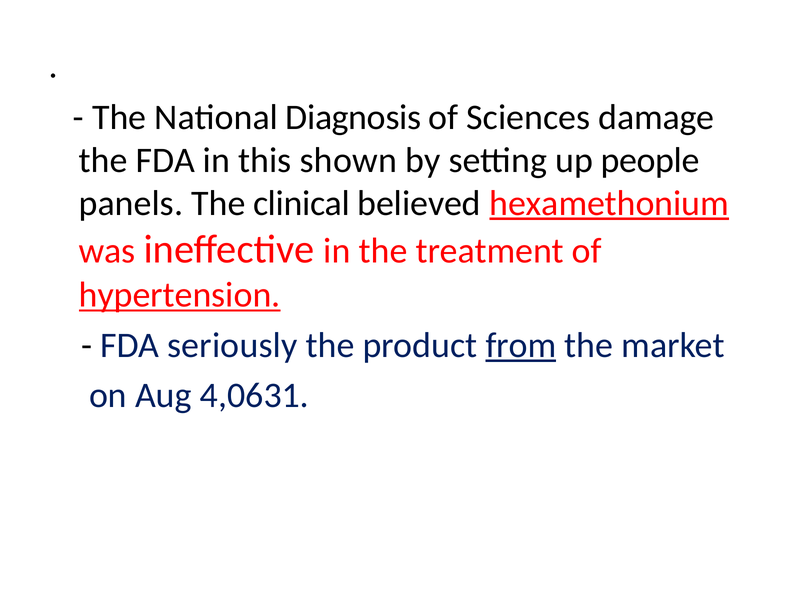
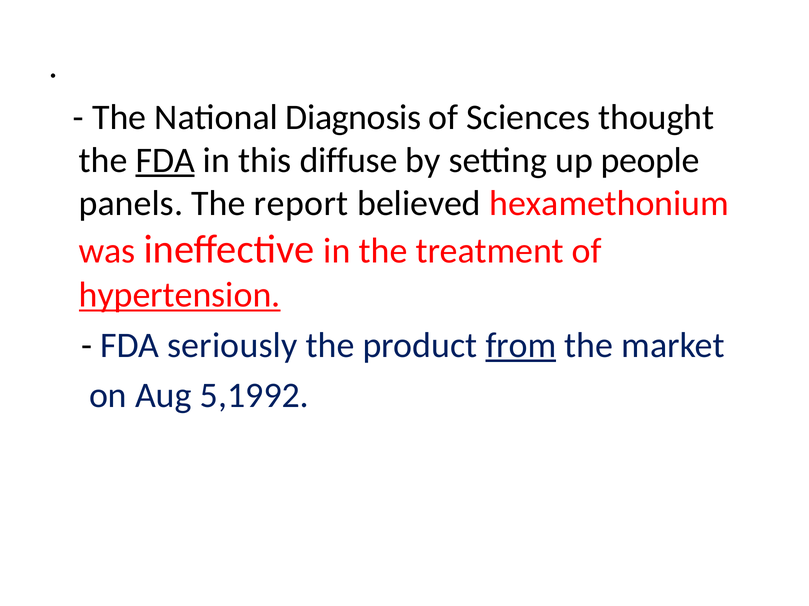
damage: damage -> thought
FDA at (165, 160) underline: none -> present
shown: shown -> diffuse
clinical: clinical -> report
hexamethonium underline: present -> none
4,0631: 4,0631 -> 5,1992
